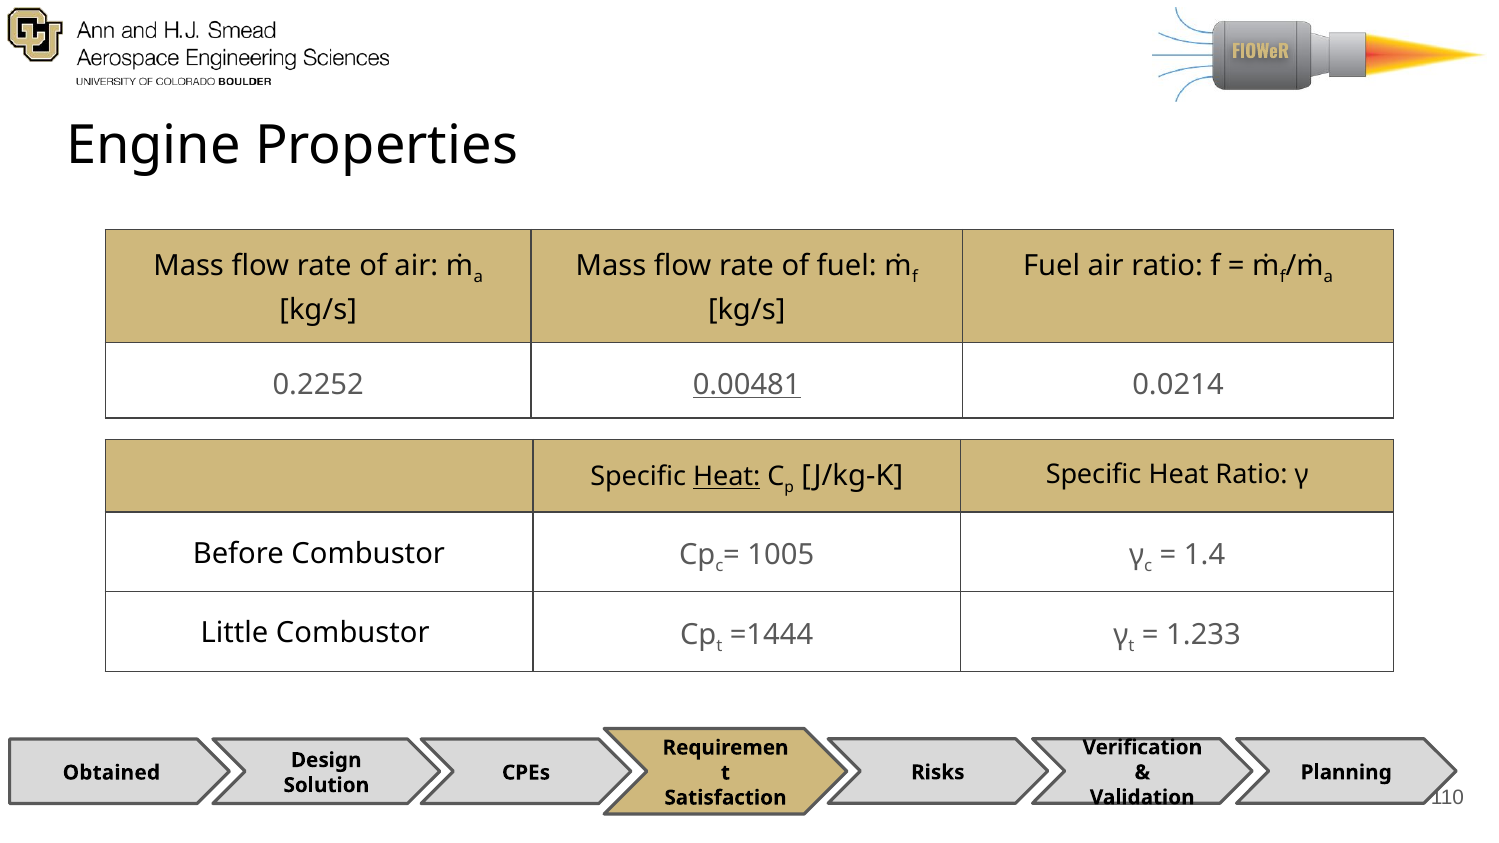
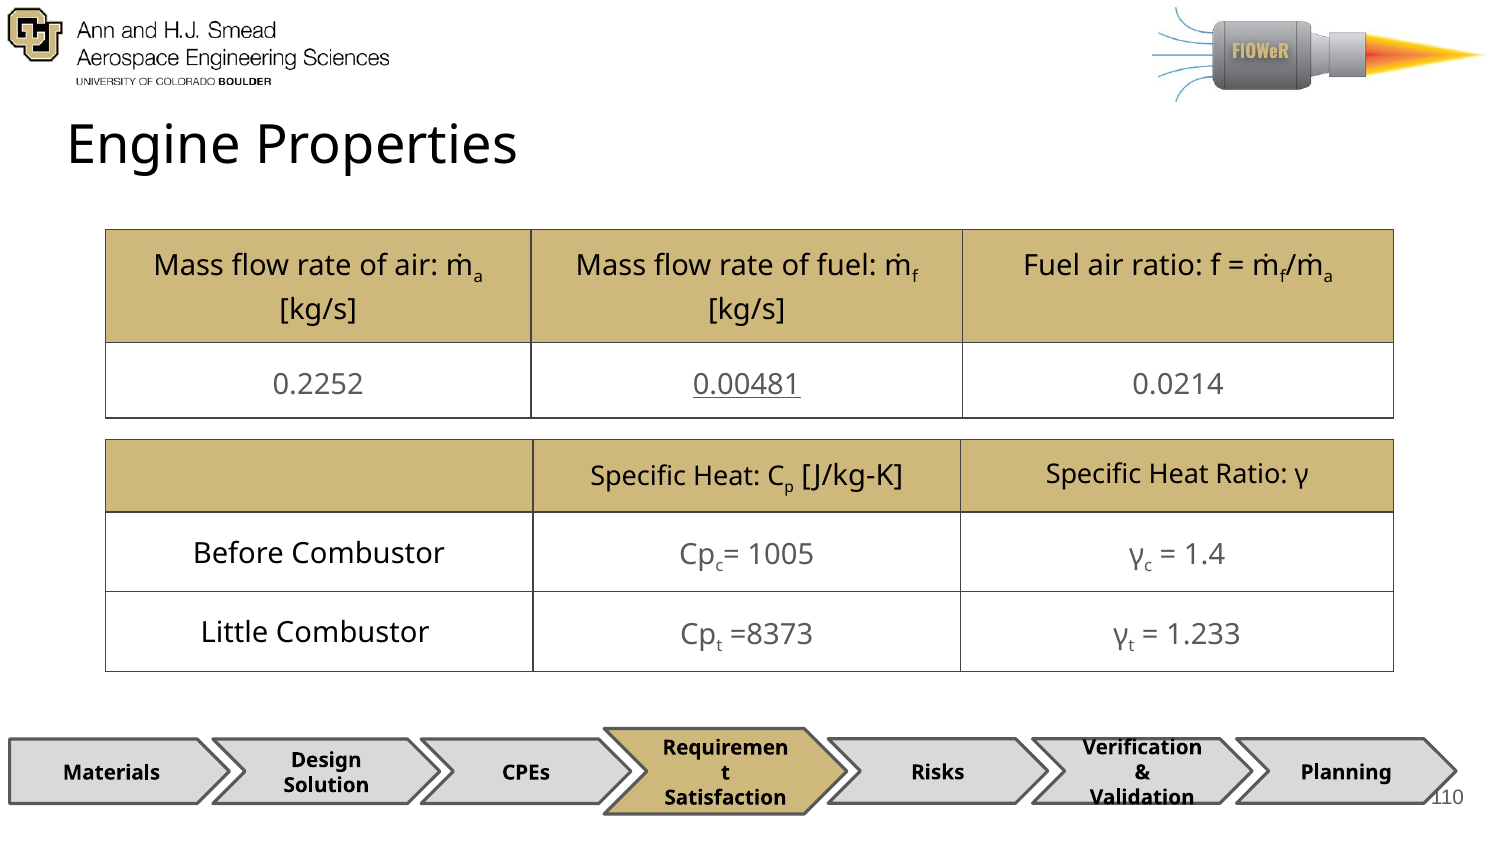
Heat at (727, 477) underline: present -> none
=1444: =1444 -> =8373
Obtained: Obtained -> Materials
